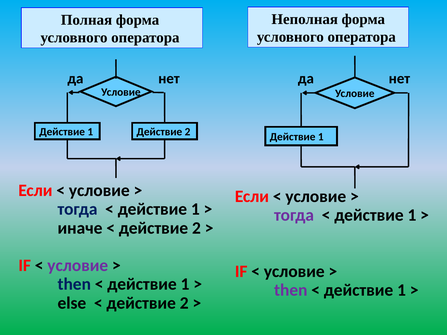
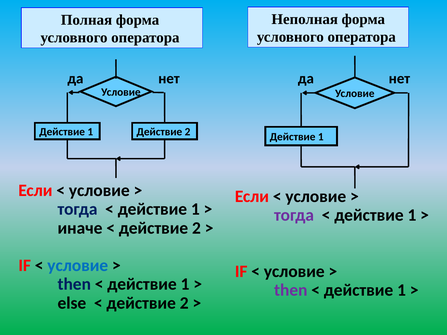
условие at (78, 266) colour: purple -> blue
